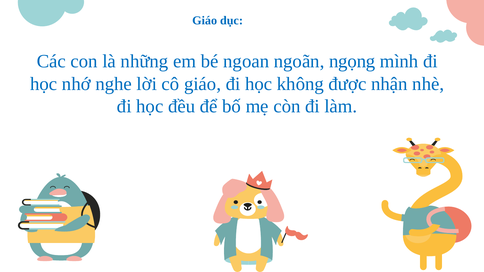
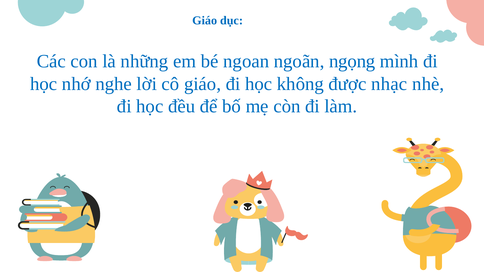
nhận: nhận -> nhạc
